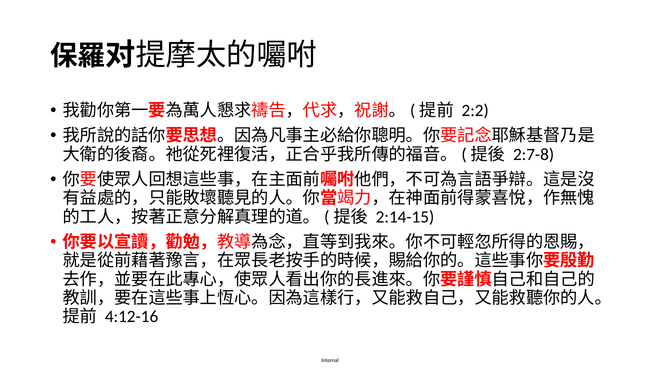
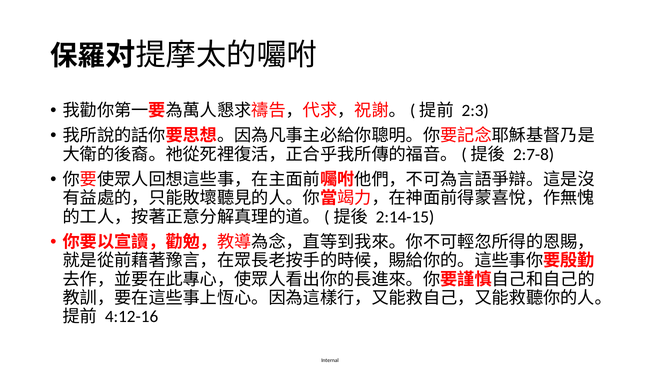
2:2: 2:2 -> 2:3
